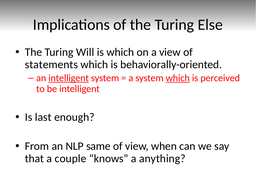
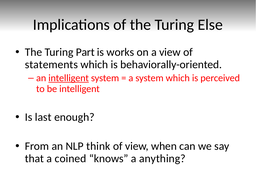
Will: Will -> Part
is which: which -> works
which at (178, 78) underline: present -> none
same: same -> think
couple: couple -> coined
